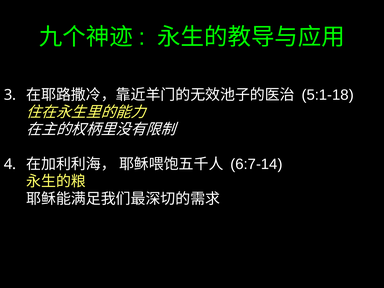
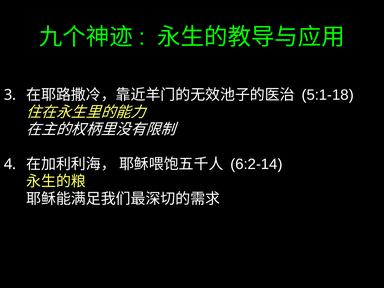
6:7-14: 6:7-14 -> 6:2-14
